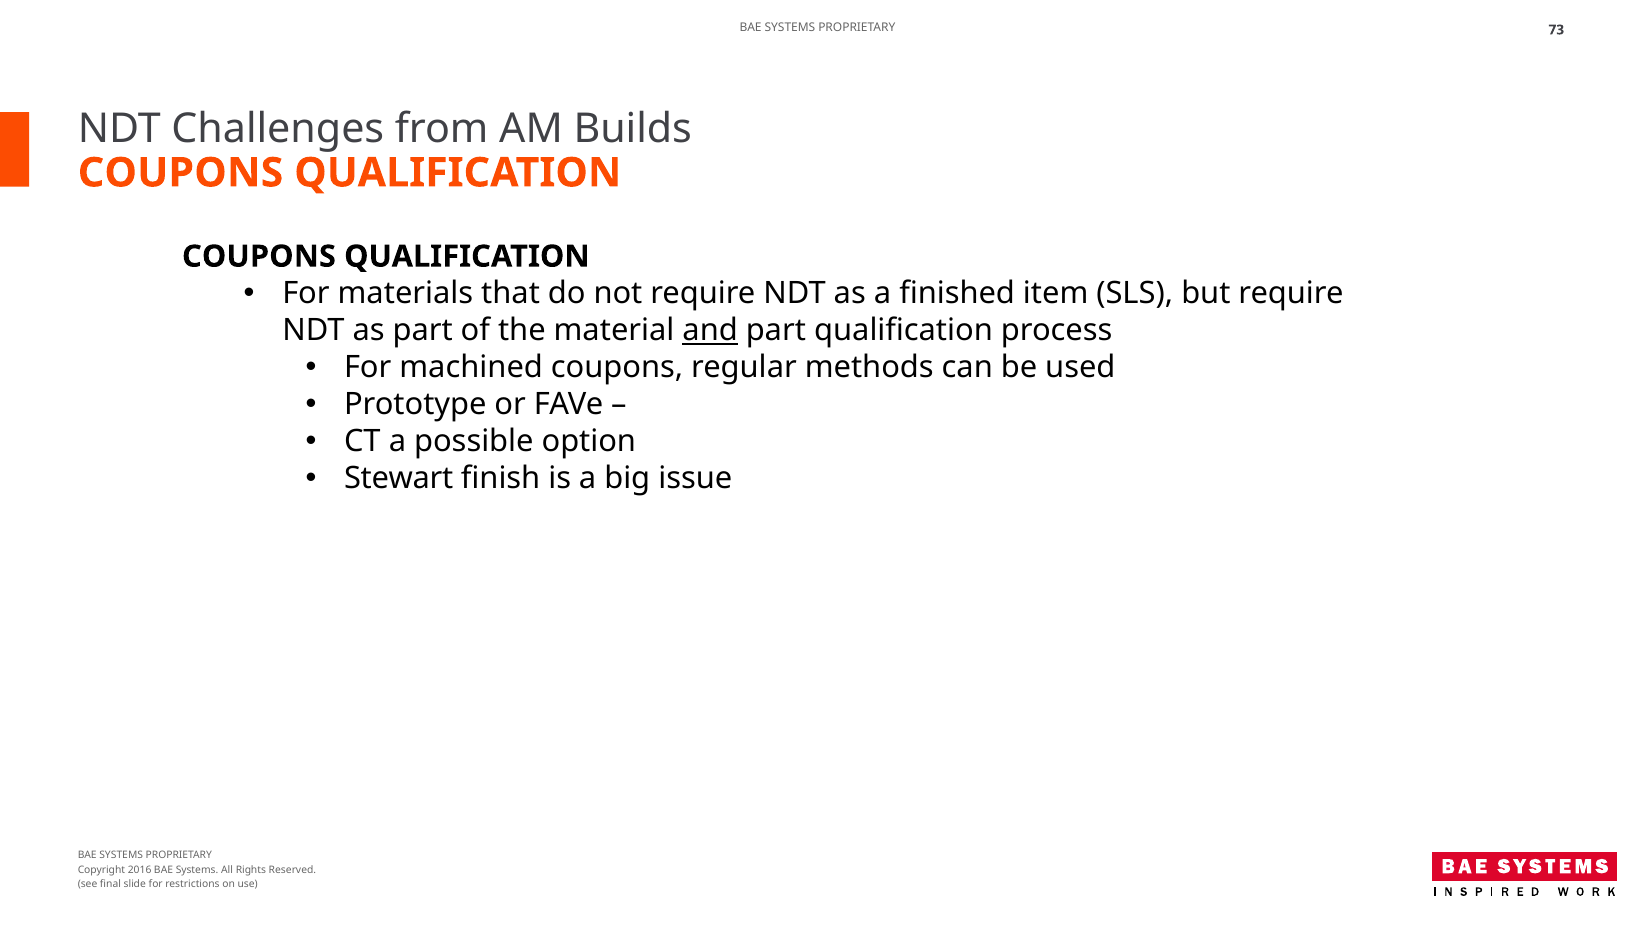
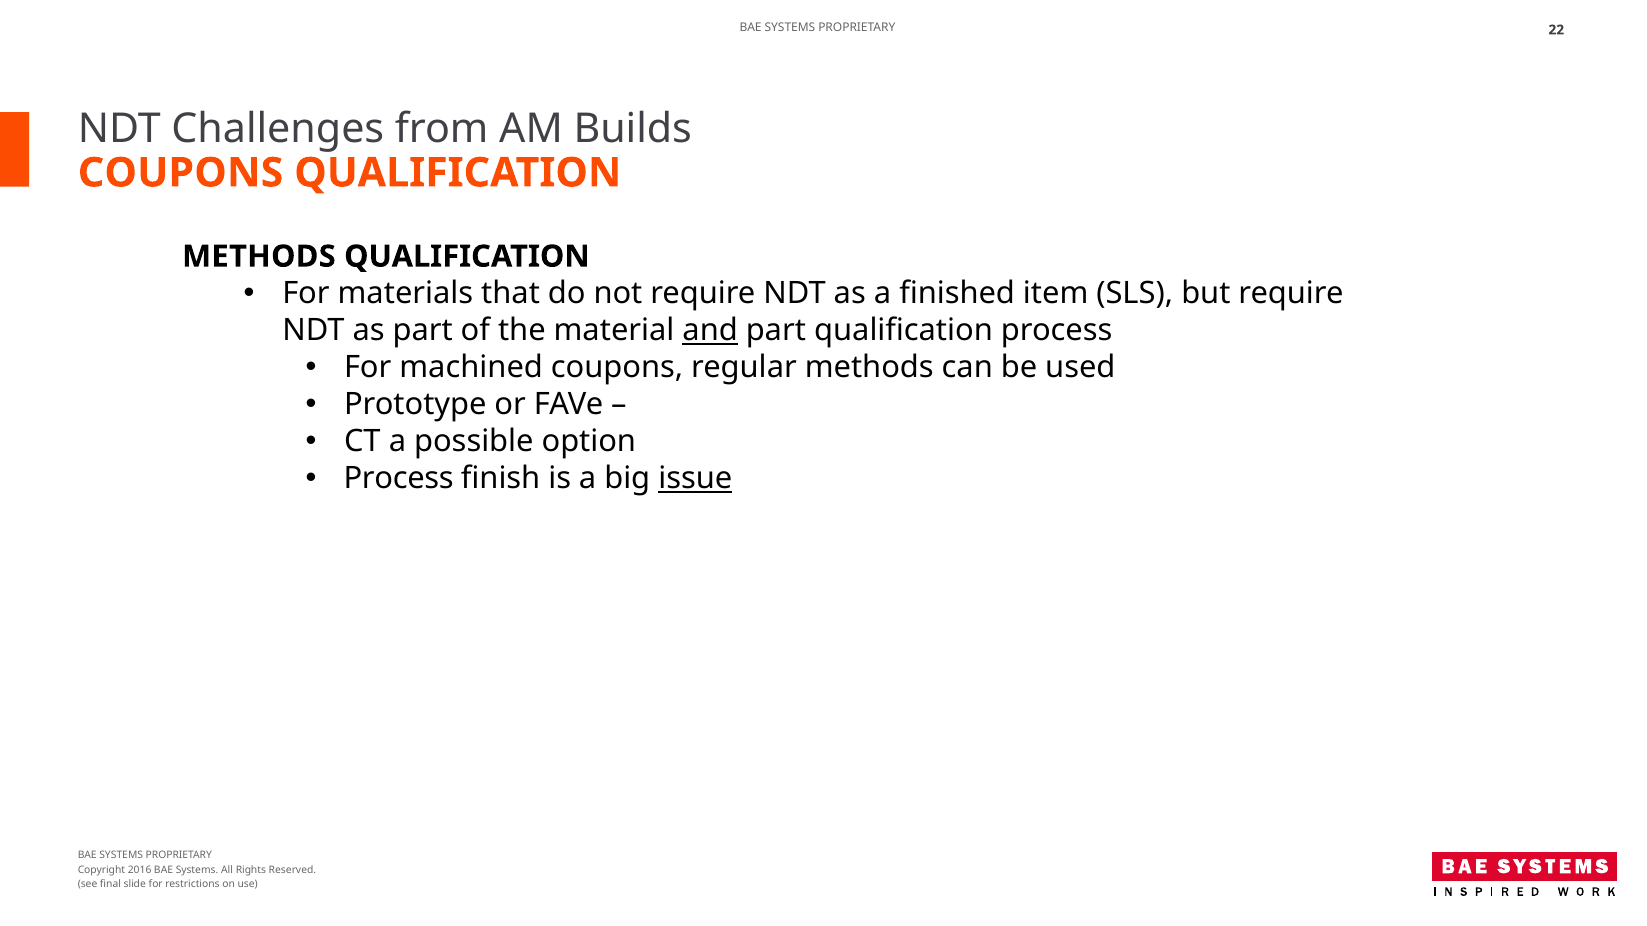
73: 73 -> 22
COUPONS at (259, 257): COUPONS -> METHODS
Stewart at (399, 479): Stewart -> Process
issue underline: none -> present
